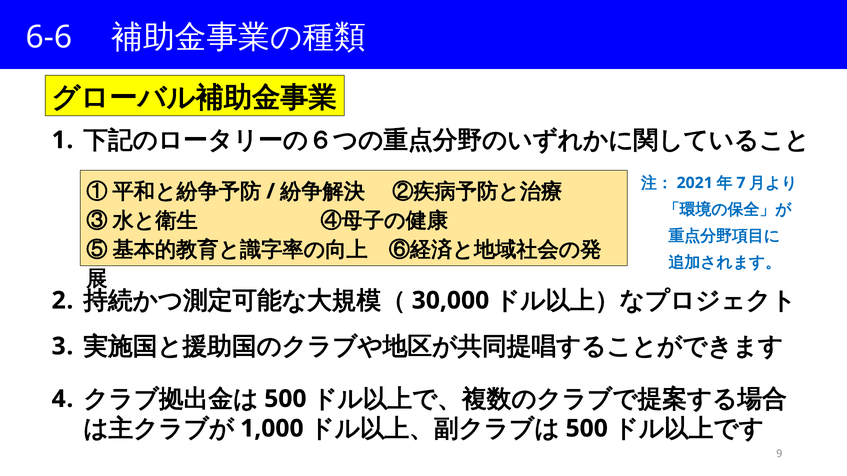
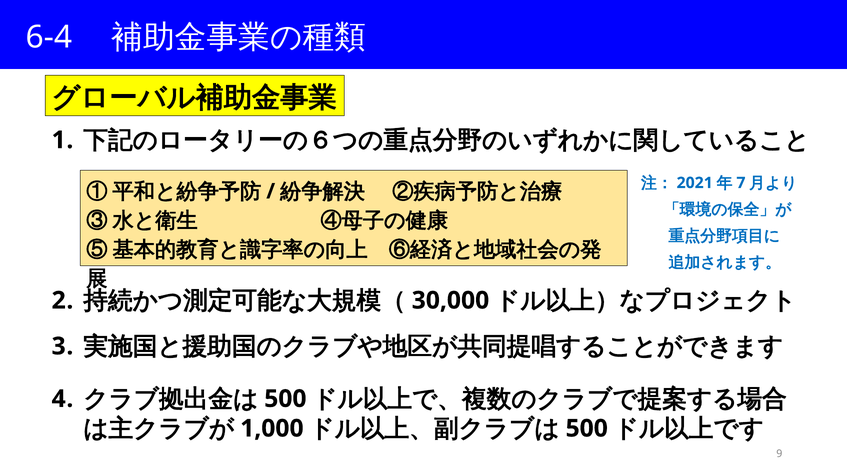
6-6: 6-6 -> 6-4
